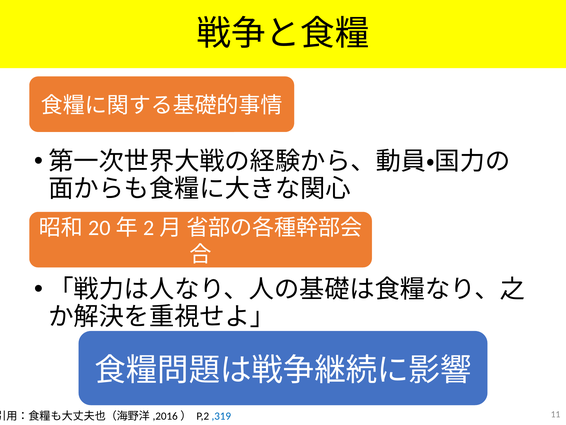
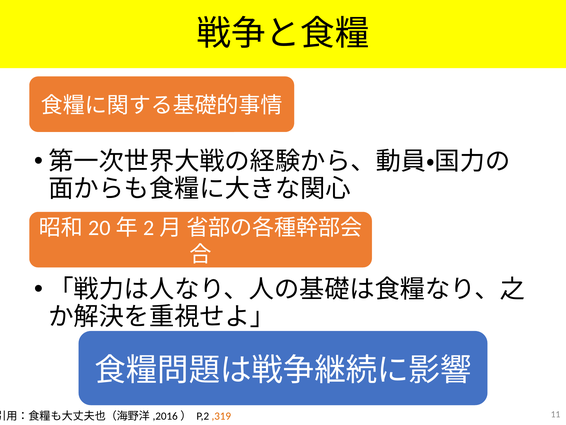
,319 colour: blue -> orange
